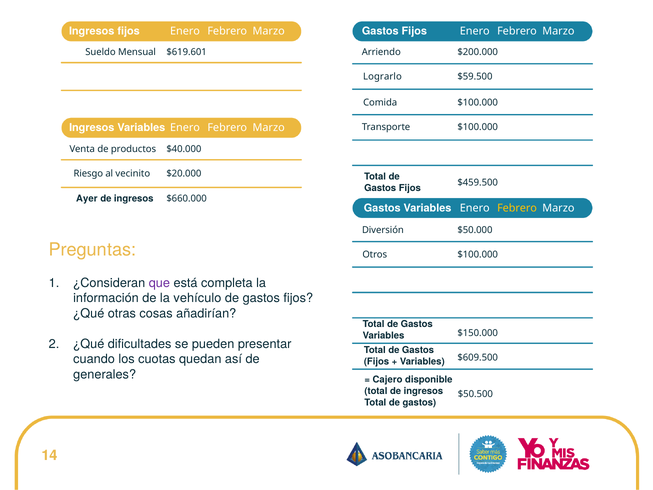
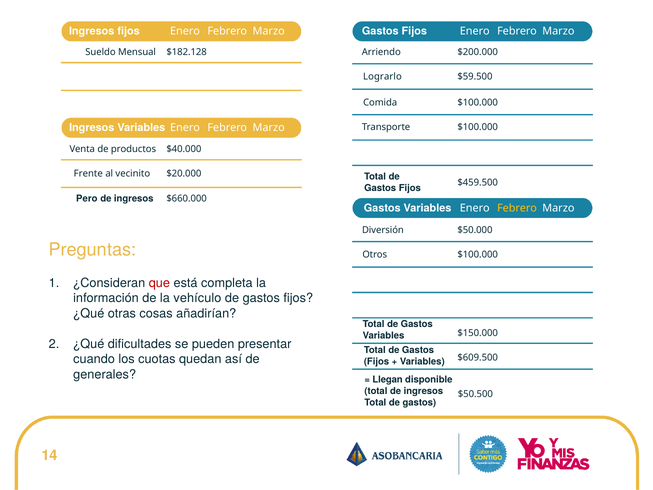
$619.601: $619.601 -> $182.128
Riesgo: Riesgo -> Frente
Ayer: Ayer -> Pero
que colour: purple -> red
Cajero: Cajero -> Llegan
